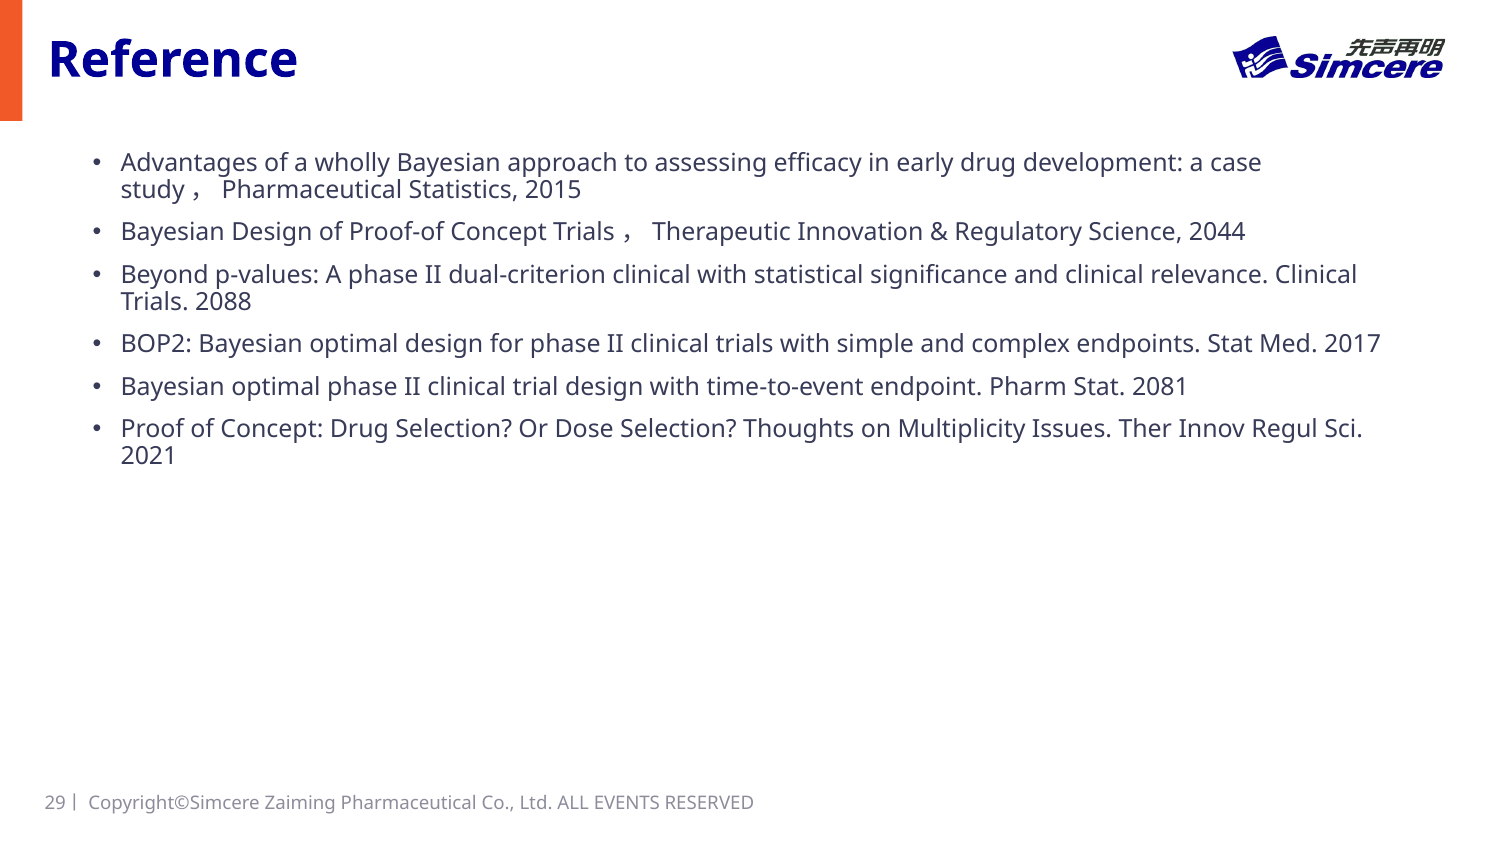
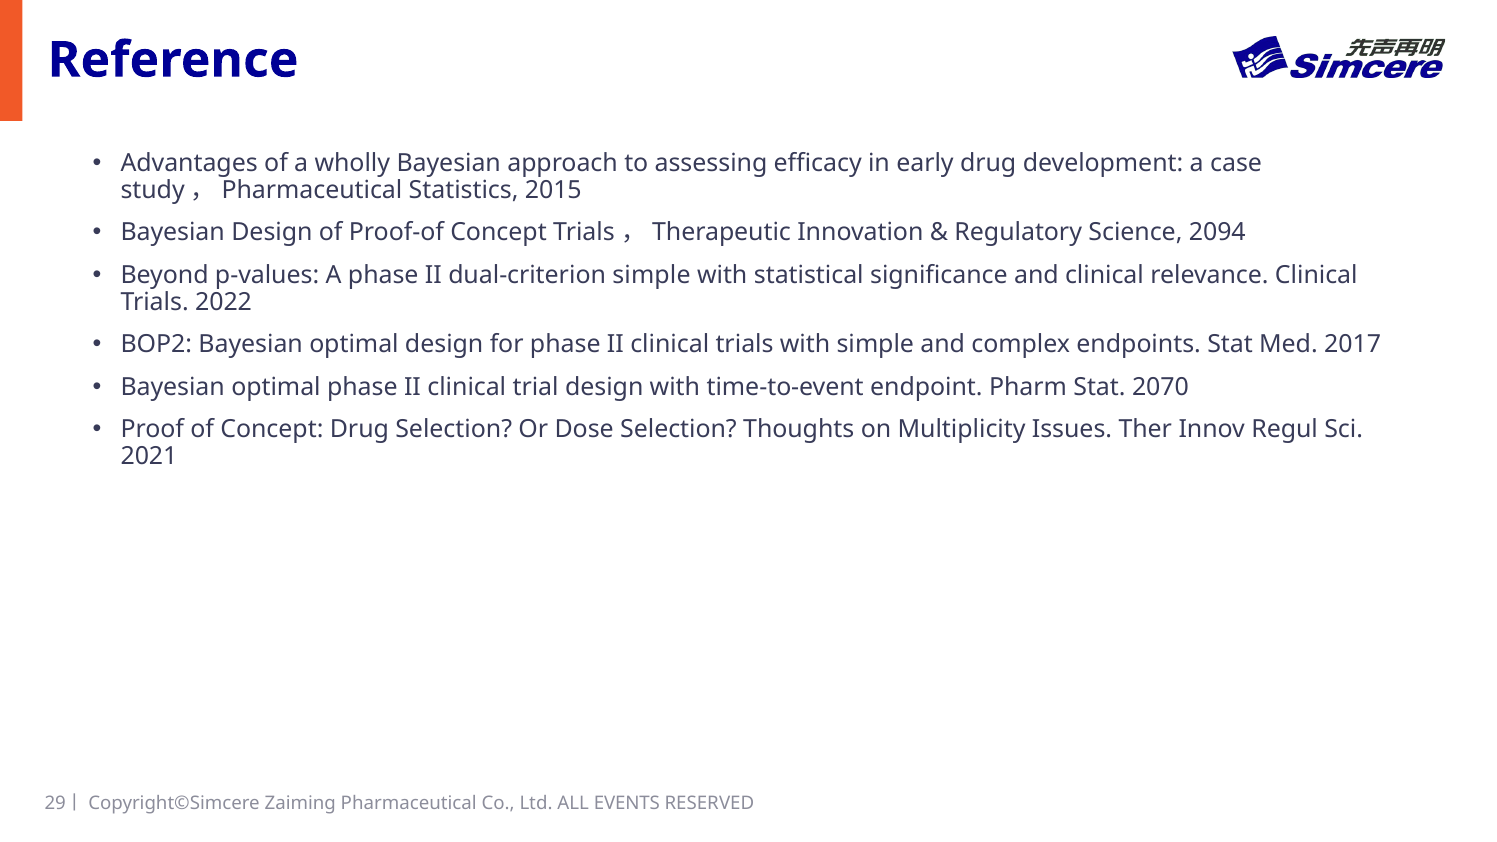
2044: 2044 -> 2094
dual-criterion clinical: clinical -> simple
2088: 2088 -> 2022
2081: 2081 -> 2070
